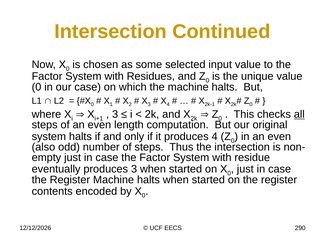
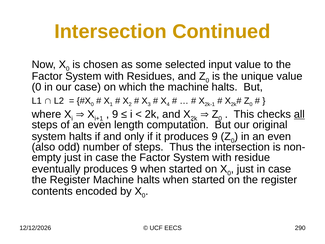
3 at (115, 114): 3 -> 9
it produces 4: 4 -> 9
eventually produces 3: 3 -> 9
